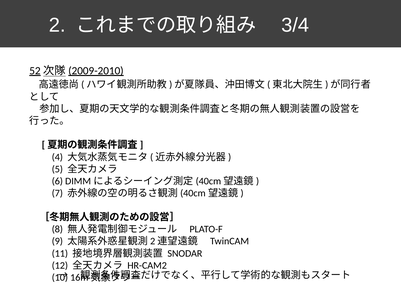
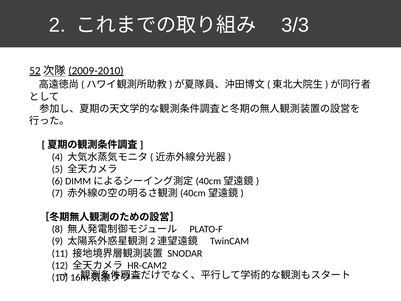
3/4: 3/4 -> 3/3
